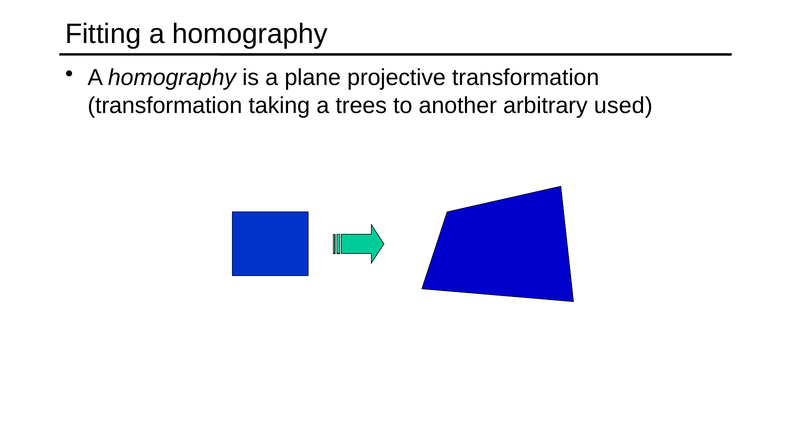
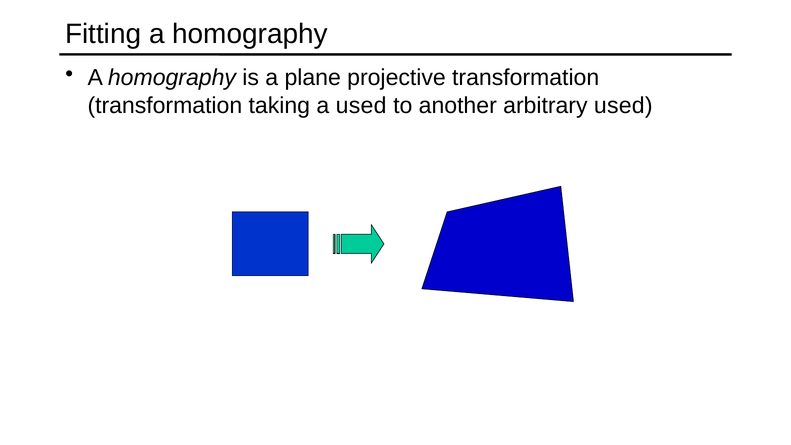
a trees: trees -> used
